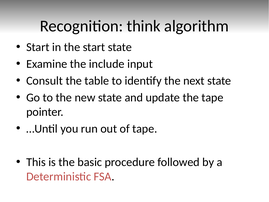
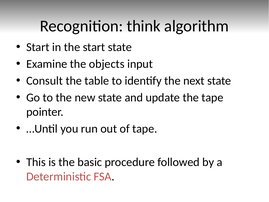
include: include -> objects
